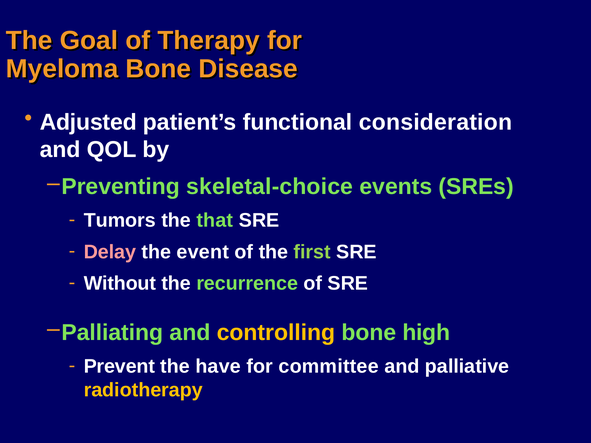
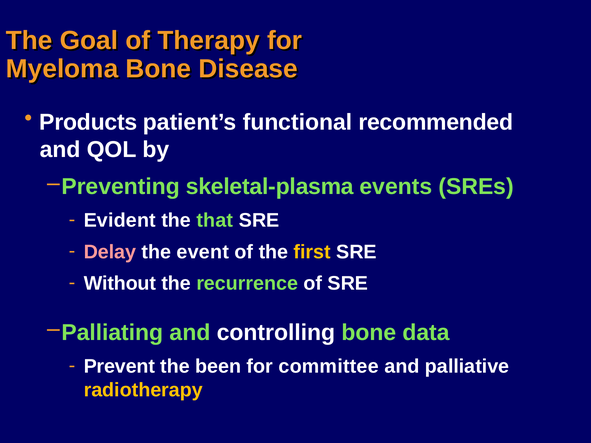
Adjusted: Adjusted -> Products
consideration: consideration -> recommended
skeletal-choice: skeletal-choice -> skeletal-plasma
Tumors: Tumors -> Evident
first colour: light green -> yellow
controlling colour: yellow -> white
high: high -> data
have: have -> been
